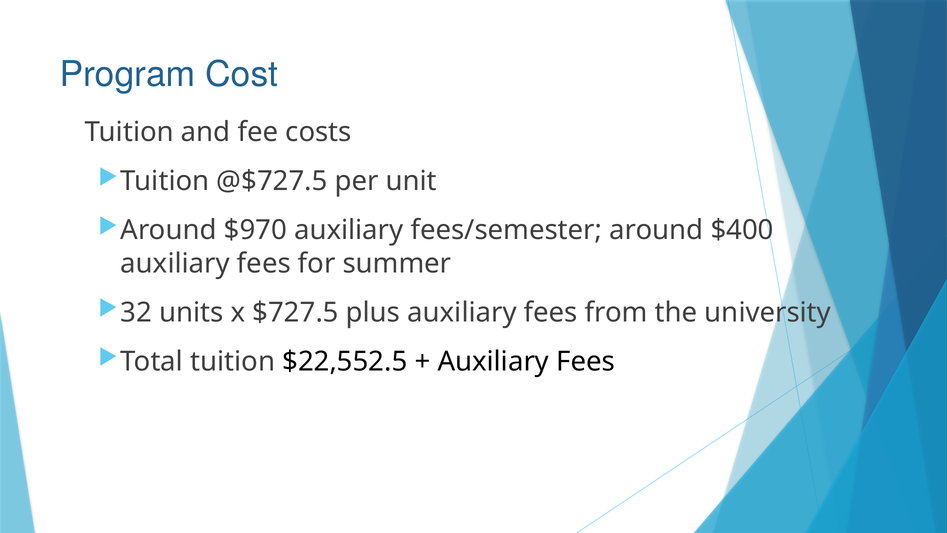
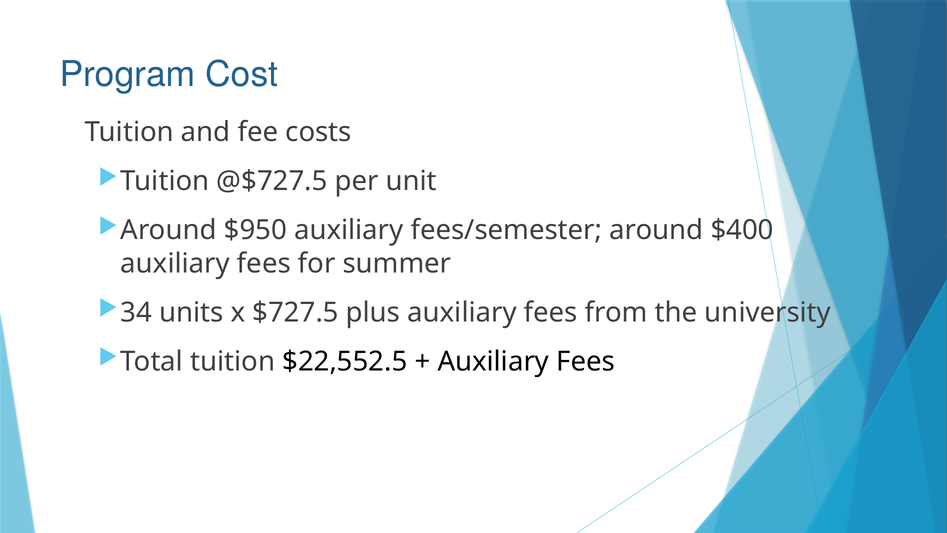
$970: $970 -> $950
32: 32 -> 34
